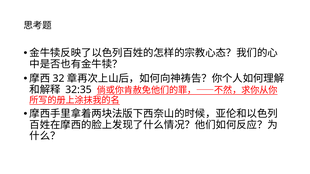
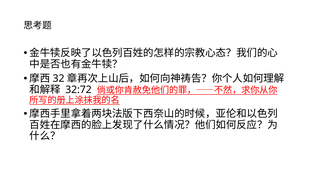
32:35: 32:35 -> 32:72
